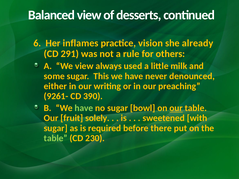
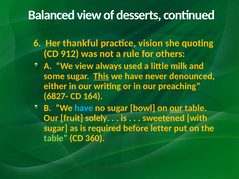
inflames: inflames -> thankful
already: already -> quoting
291: 291 -> 912
This underline: none -> present
9261-: 9261- -> 6827-
390: 390 -> 164
have at (84, 108) colour: light green -> light blue
there: there -> letter
230: 230 -> 360
